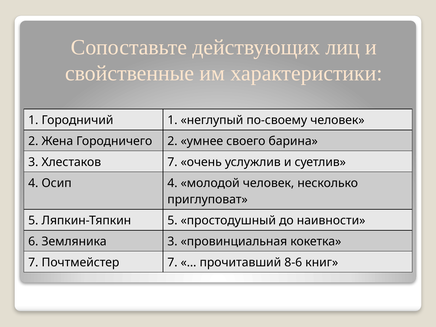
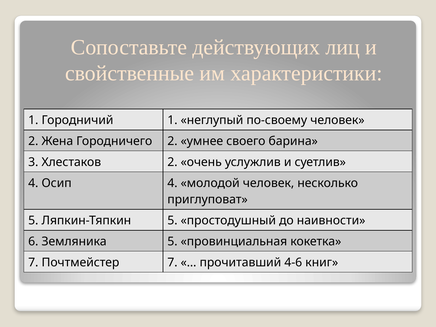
Хлестаков 7: 7 -> 2
Земляника 3: 3 -> 5
8-6: 8-6 -> 4-6
